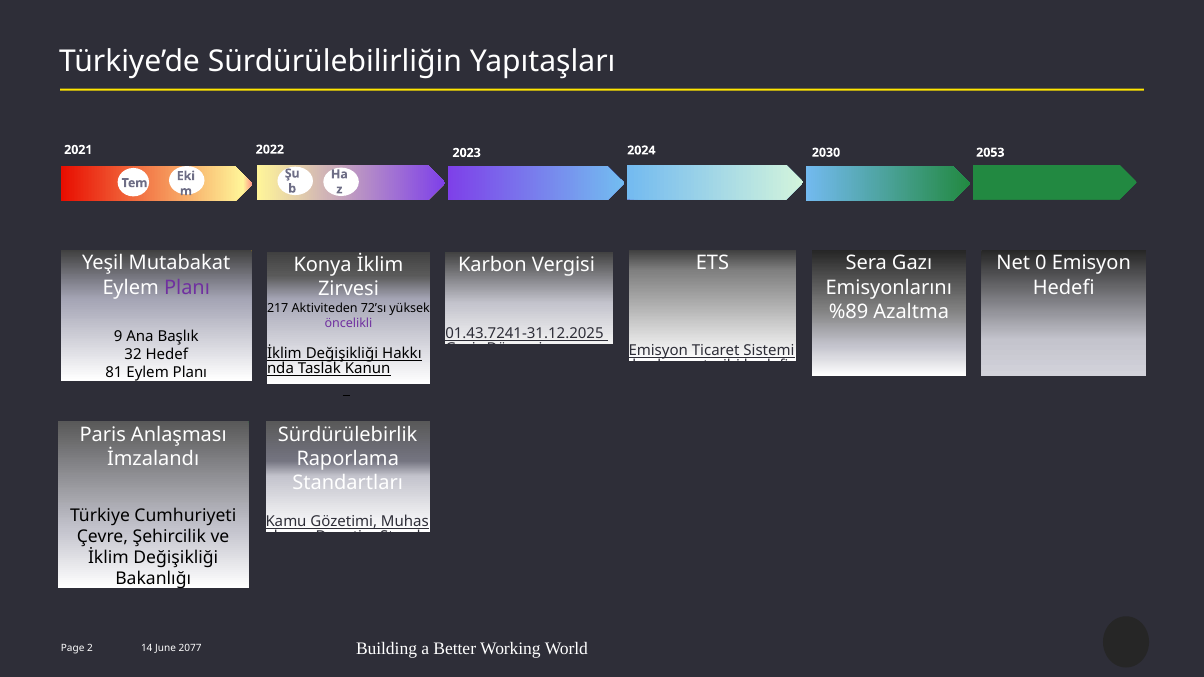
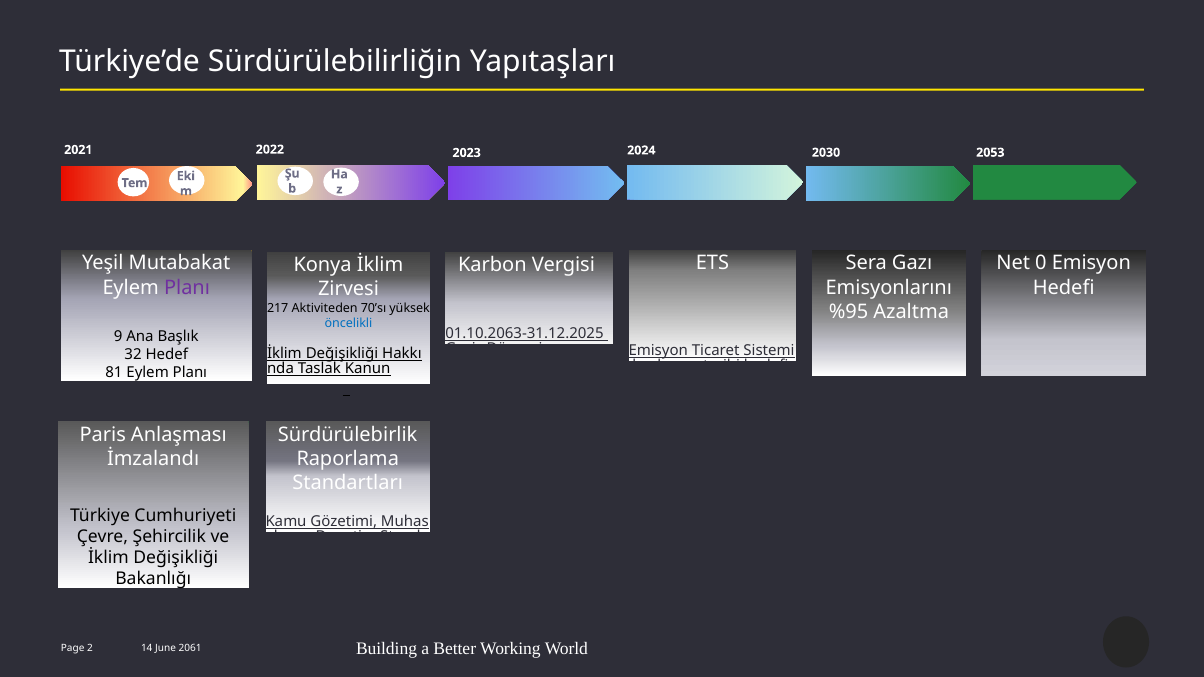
72’sı: 72’sı -> 70’sı
%89: %89 -> %95
öncelikli colour: purple -> blue
01.43.7241-31.12.2025: 01.43.7241-31.12.2025 -> 01.10.2063-31.12.2025
2077: 2077 -> 2061
